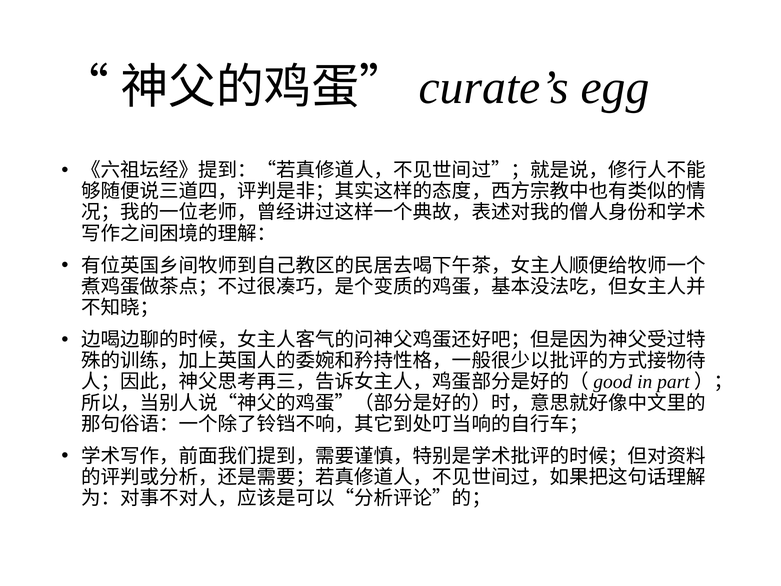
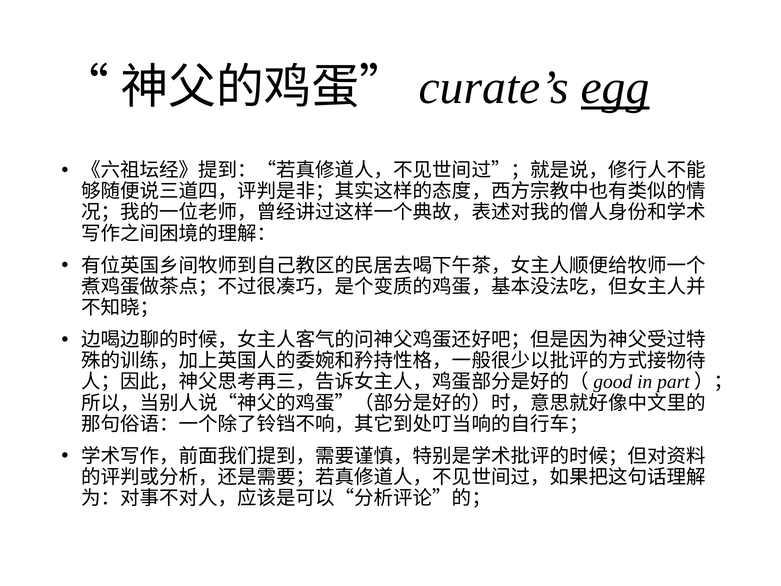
egg underline: none -> present
